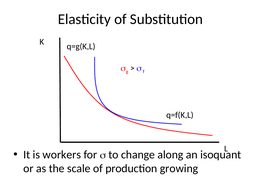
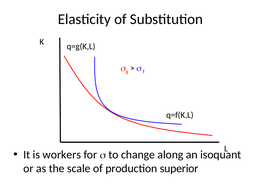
growing: growing -> superior
